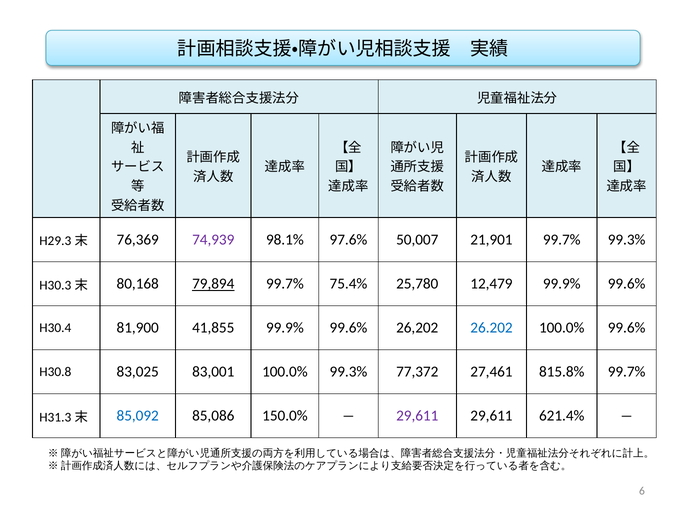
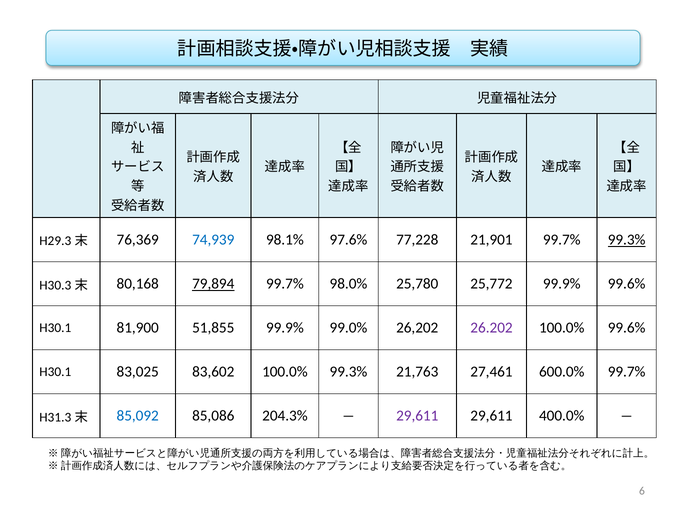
74,939 colour: purple -> blue
50,007: 50,007 -> 77,228
99.3% at (627, 240) underline: none -> present
75.4%: 75.4% -> 98.0%
12,479: 12,479 -> 25,772
H30.4 at (55, 328): H30.4 -> H30.1
41,855: 41,855 -> 51,855
99.6% at (348, 328): 99.6% -> 99.0%
26.202 colour: blue -> purple
H30.8 at (55, 372): H30.8 -> H30.1
83,001: 83,001 -> 83,602
77,372: 77,372 -> 21,763
815.8%: 815.8% -> 600.0%
150.0%: 150.0% -> 204.3%
621.4%: 621.4% -> 400.0%
